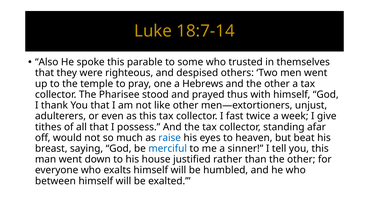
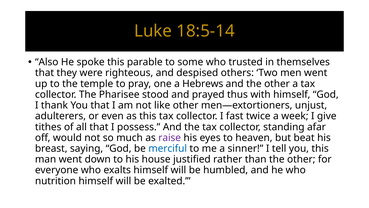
18:7-14: 18:7-14 -> 18:5-14
raise colour: blue -> purple
between: between -> nutrition
